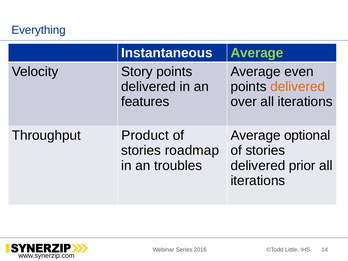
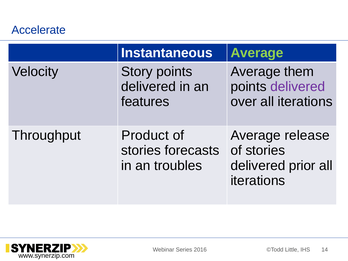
Everything: Everything -> Accelerate
even: even -> them
delivered at (298, 87) colour: orange -> purple
optional: optional -> release
roadmap: roadmap -> forecasts
